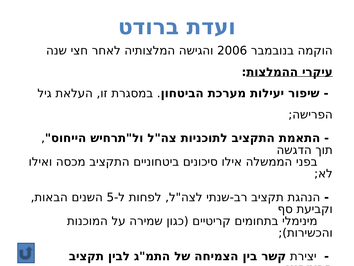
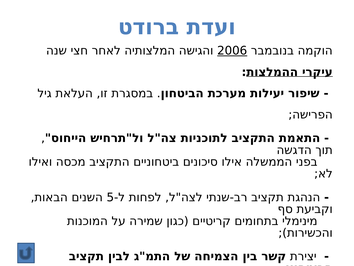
2006 underline: none -> present
